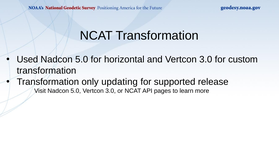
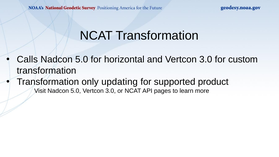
Used: Used -> Calls
release: release -> product
